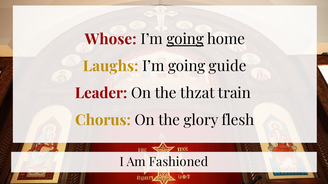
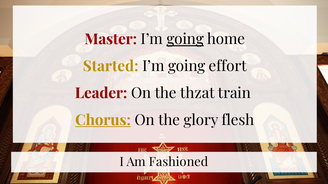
Whose: Whose -> Master
Laughs: Laughs -> Started
guide: guide -> effort
Chorus underline: none -> present
